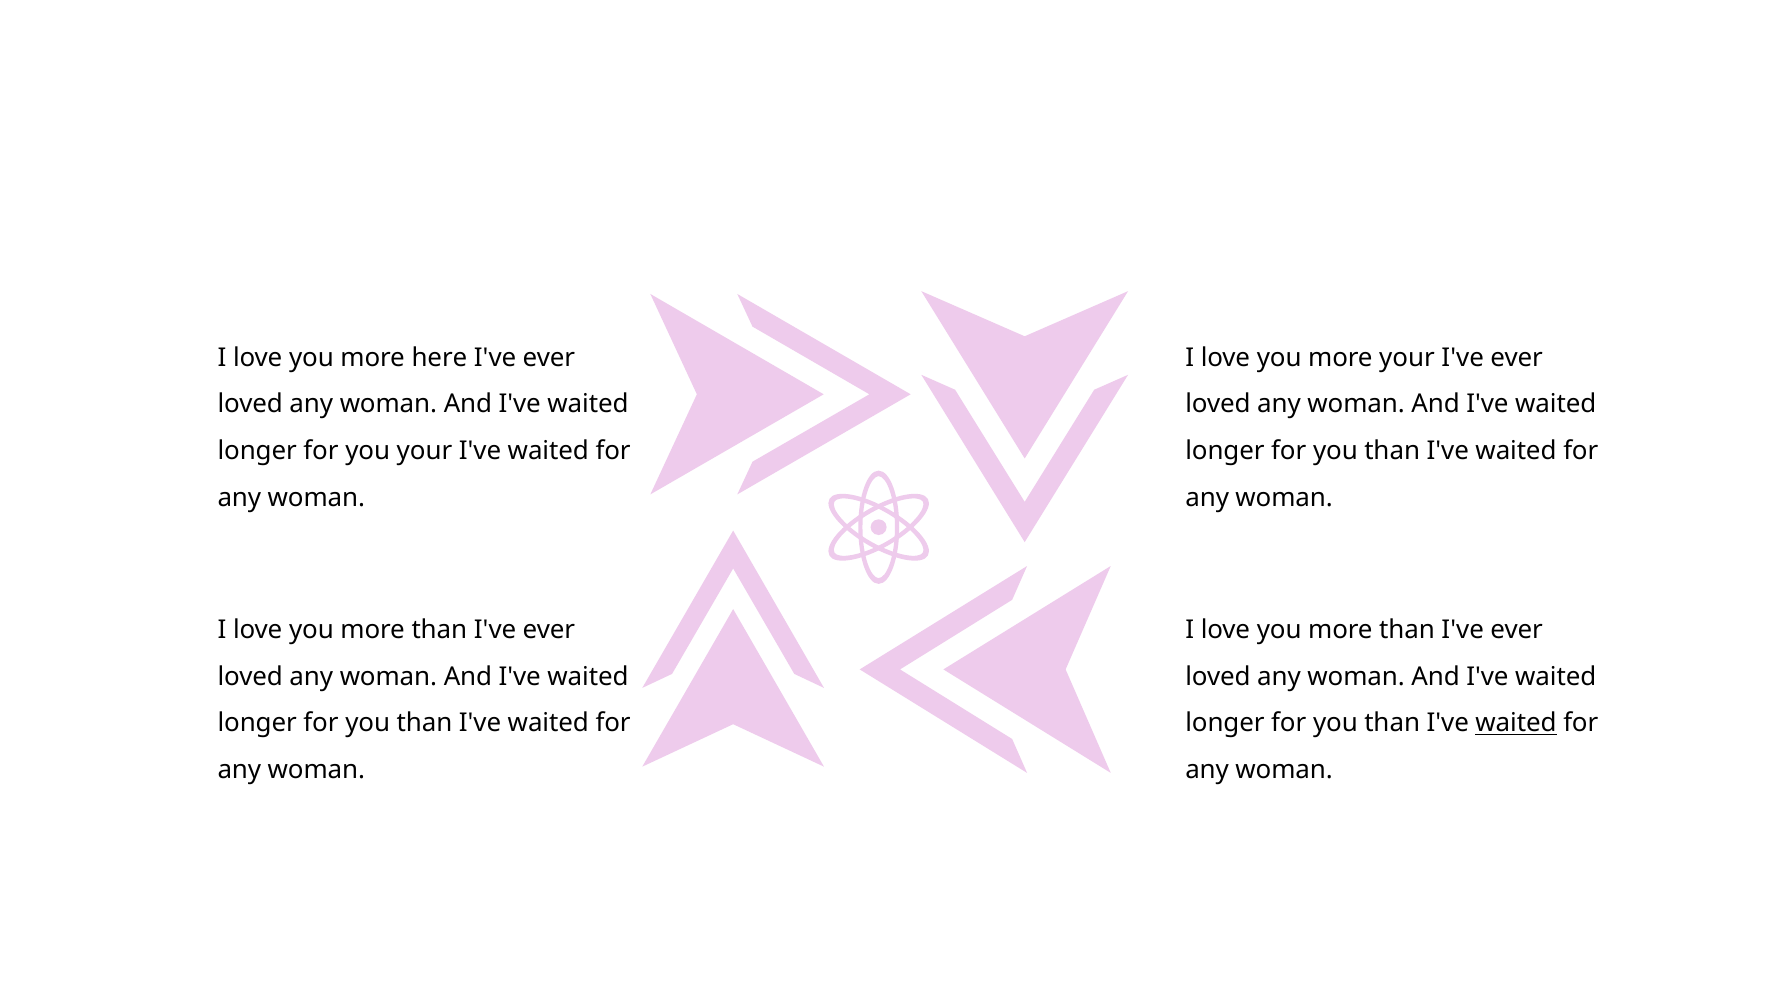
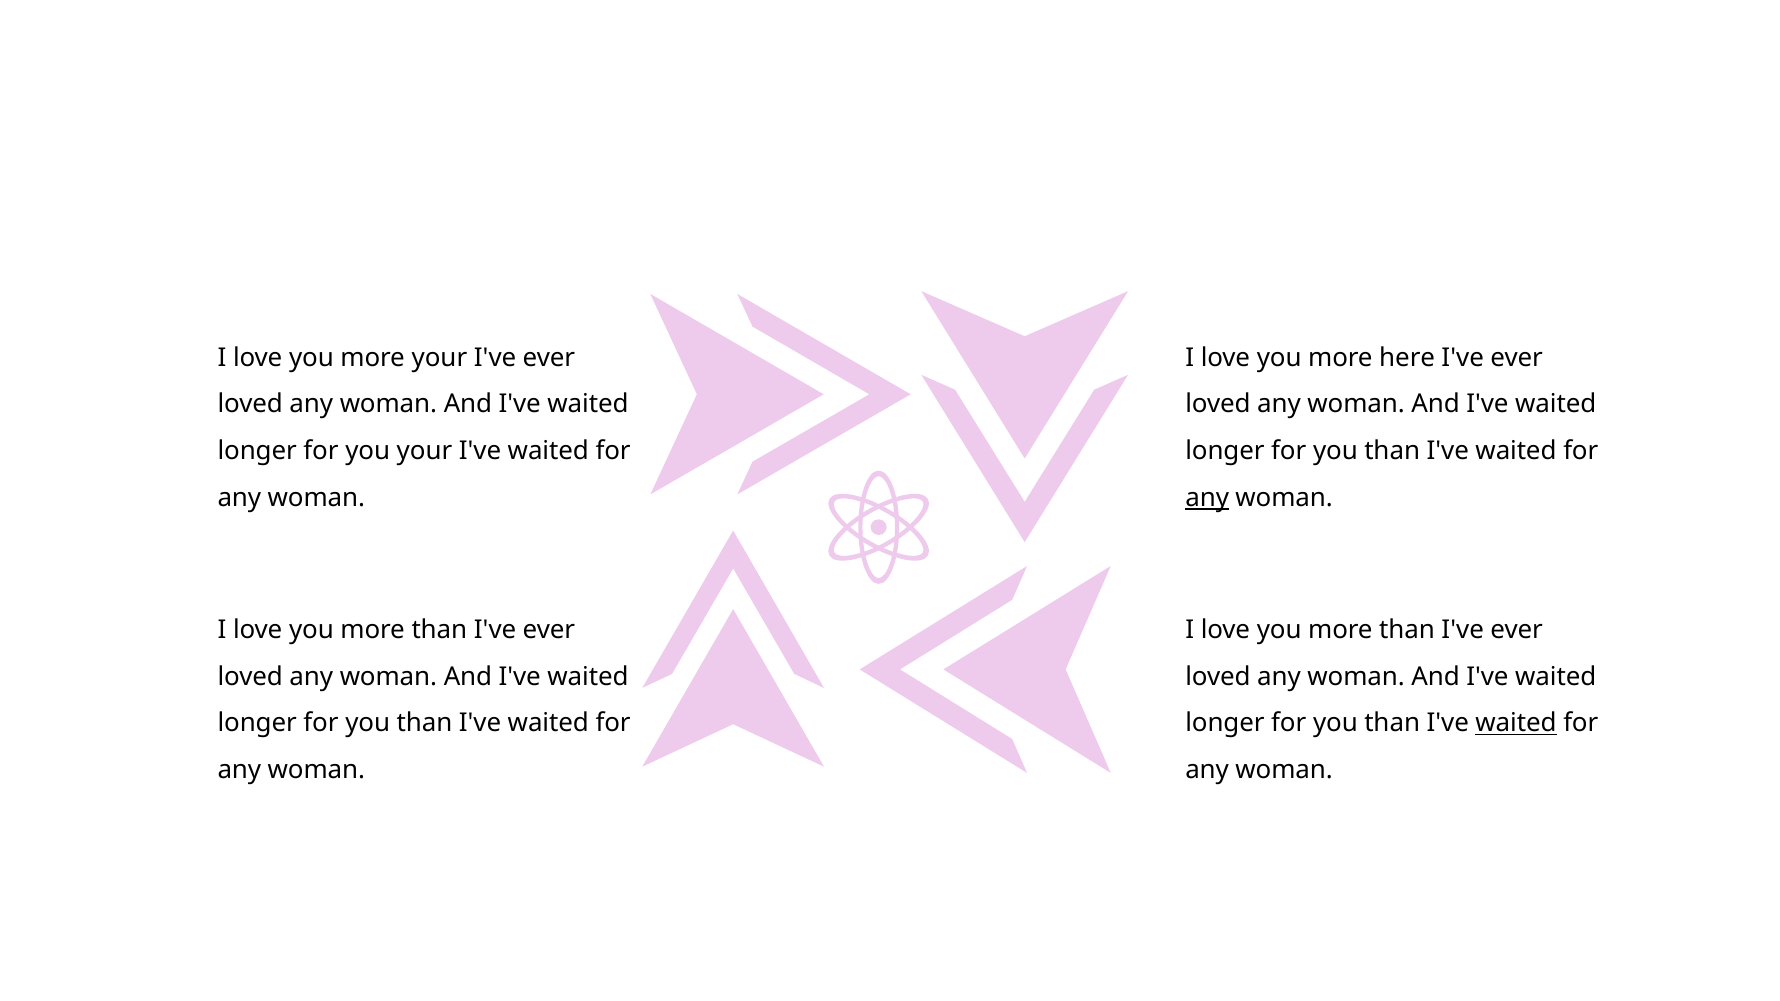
more here: here -> your
more your: your -> here
any at (1207, 498) underline: none -> present
